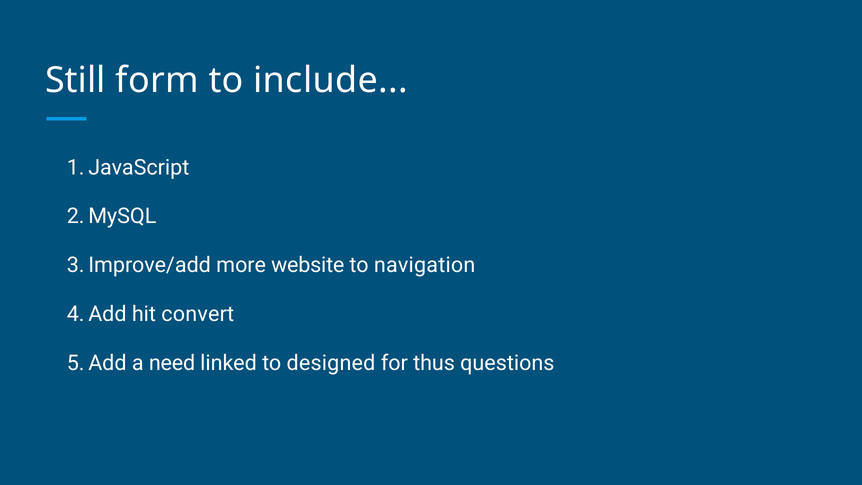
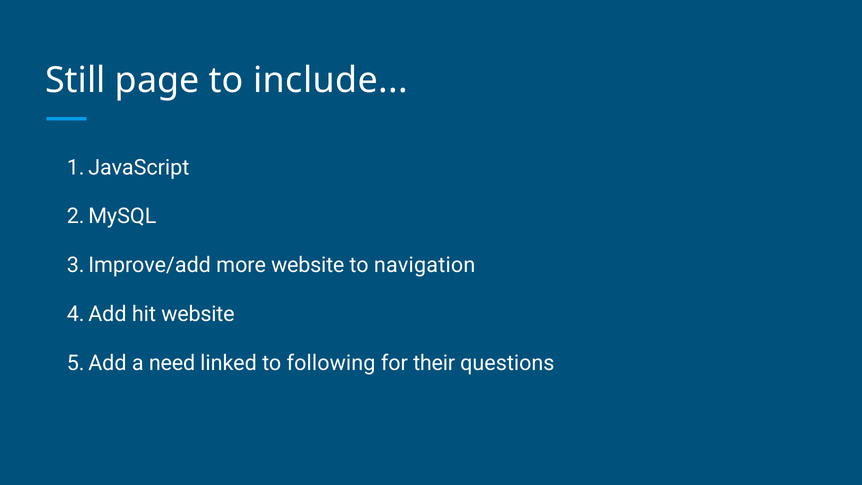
form: form -> page
hit convert: convert -> website
designed: designed -> following
thus: thus -> their
